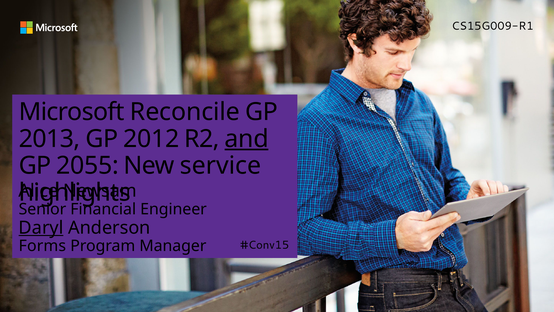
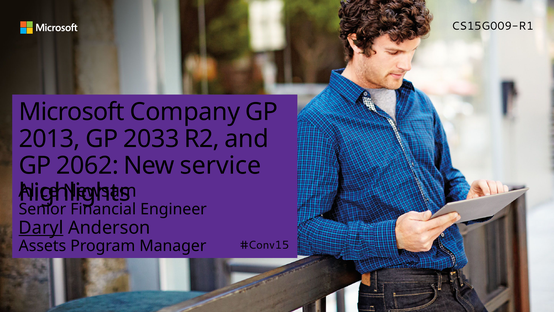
Reconcile: Reconcile -> Company
2012: 2012 -> 2033
and underline: present -> none
2055: 2055 -> 2062
Forms: Forms -> Assets
